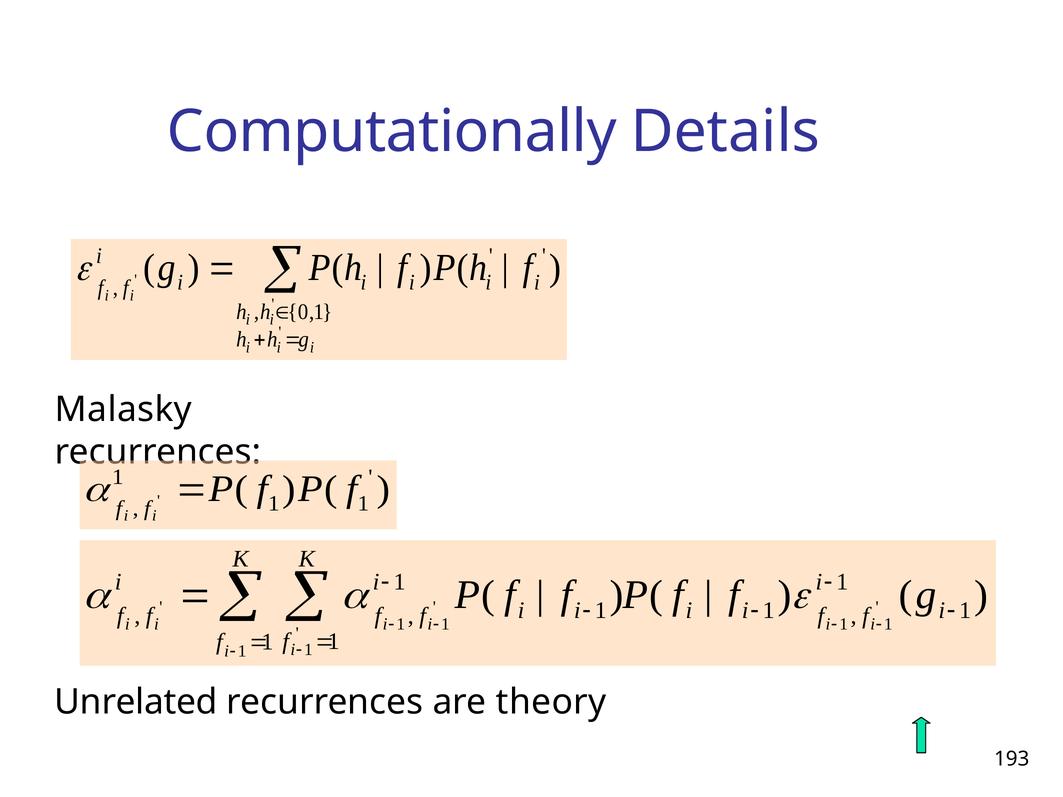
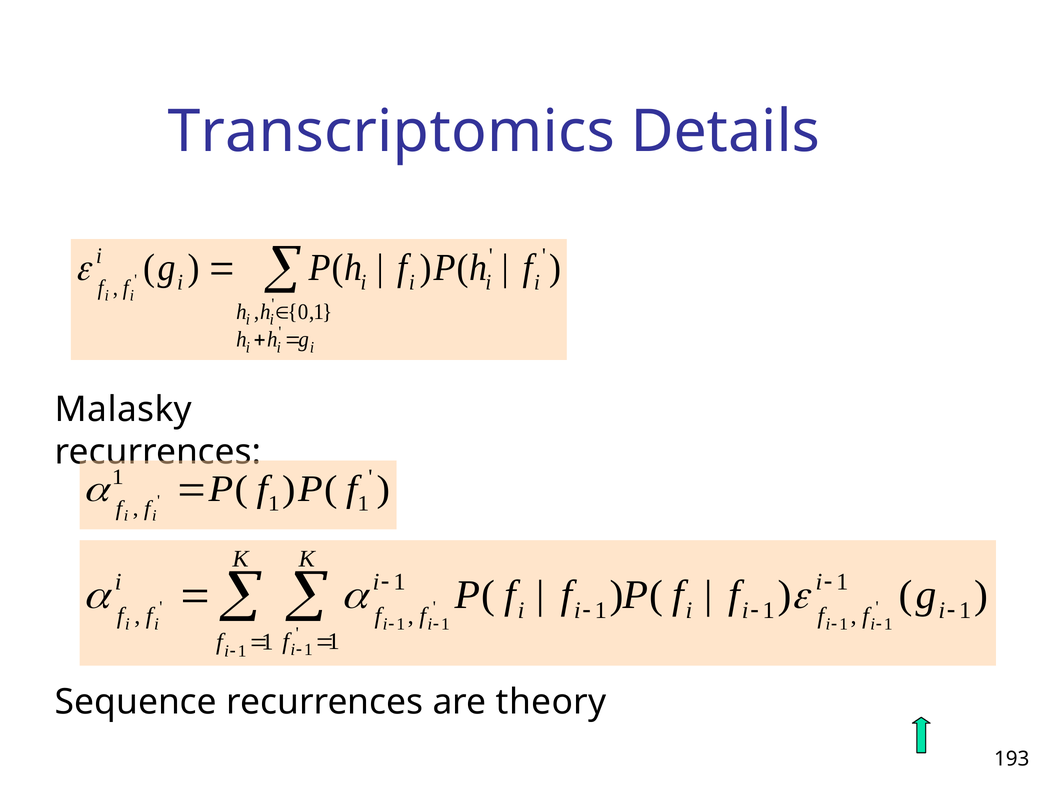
Computationally: Computationally -> Transcriptomics
Unrelated: Unrelated -> Sequence
